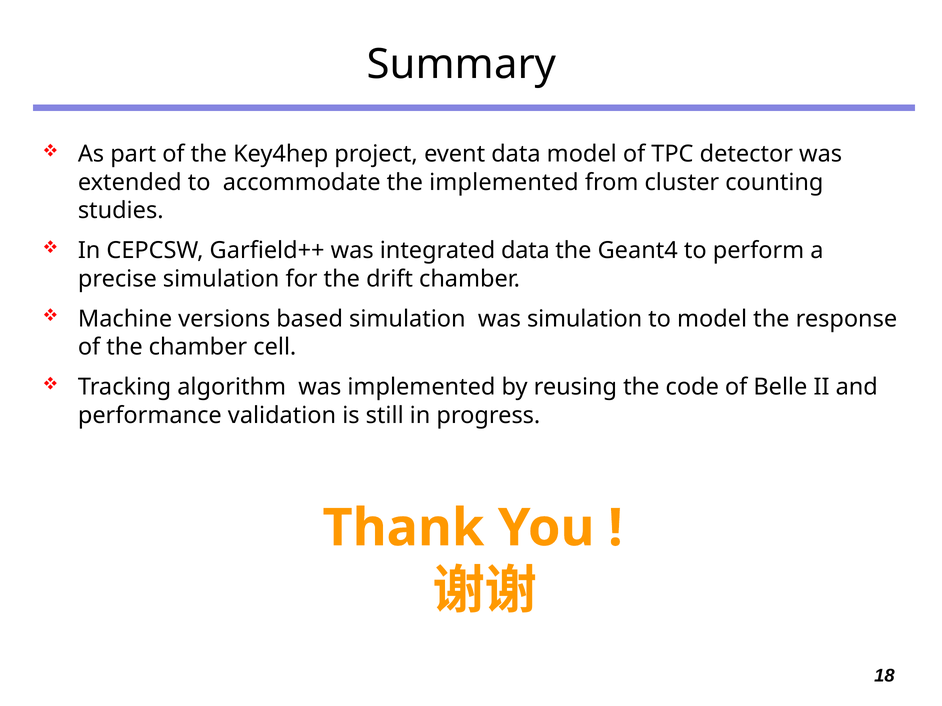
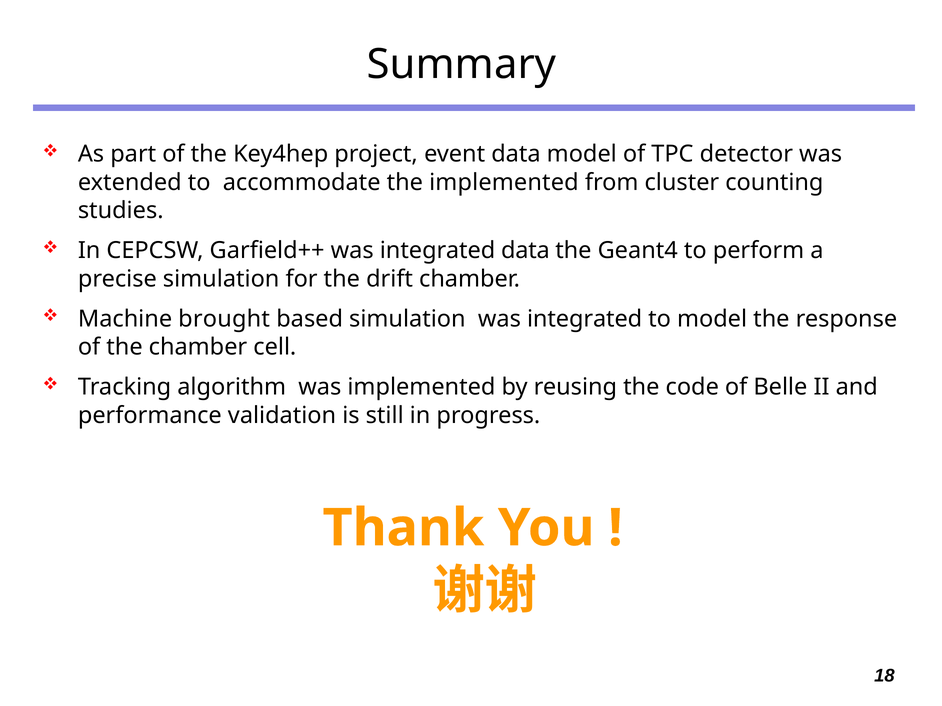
versions: versions -> brought
simulation was simulation: simulation -> integrated
